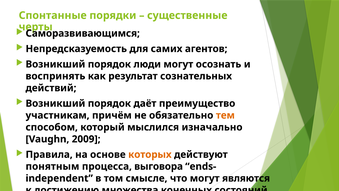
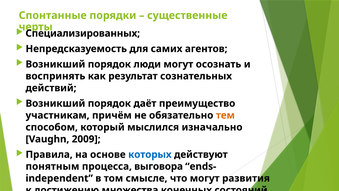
Саморазвивающимся: Саморазвивающимся -> Специализированных
которых colour: orange -> blue
являются: являются -> развития
